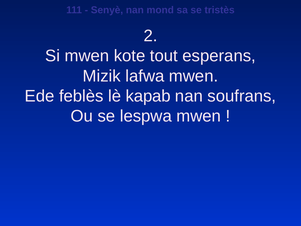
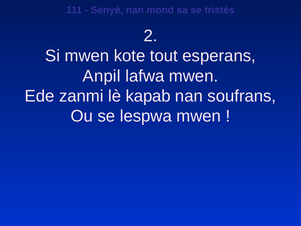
Mizik: Mizik -> Anpil
feblès: feblès -> zanmi
